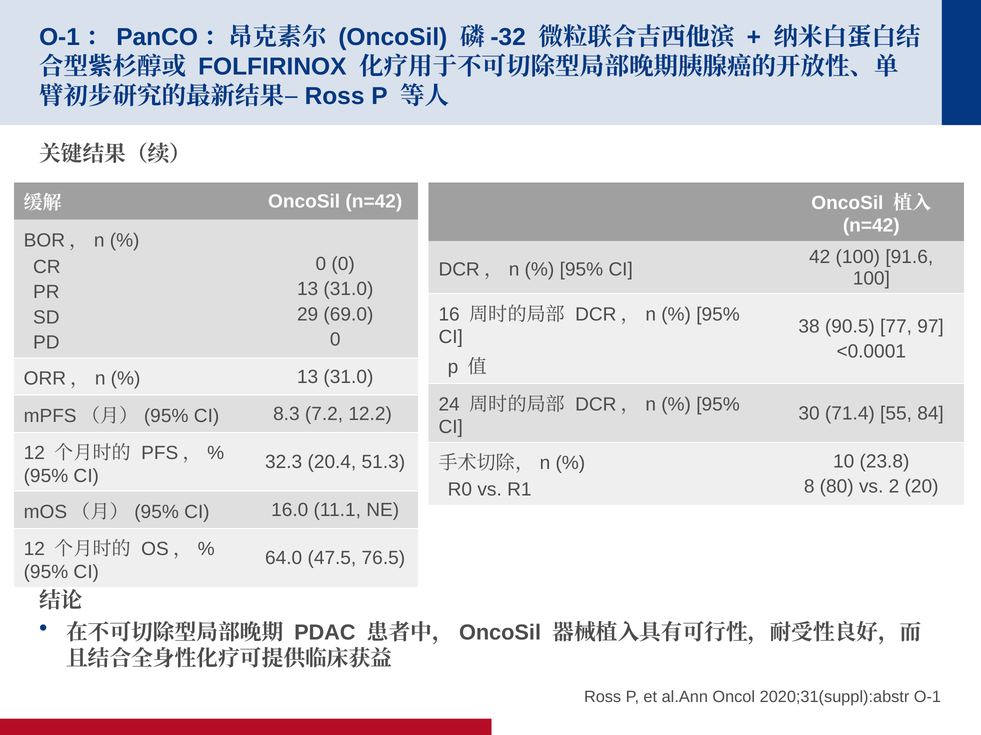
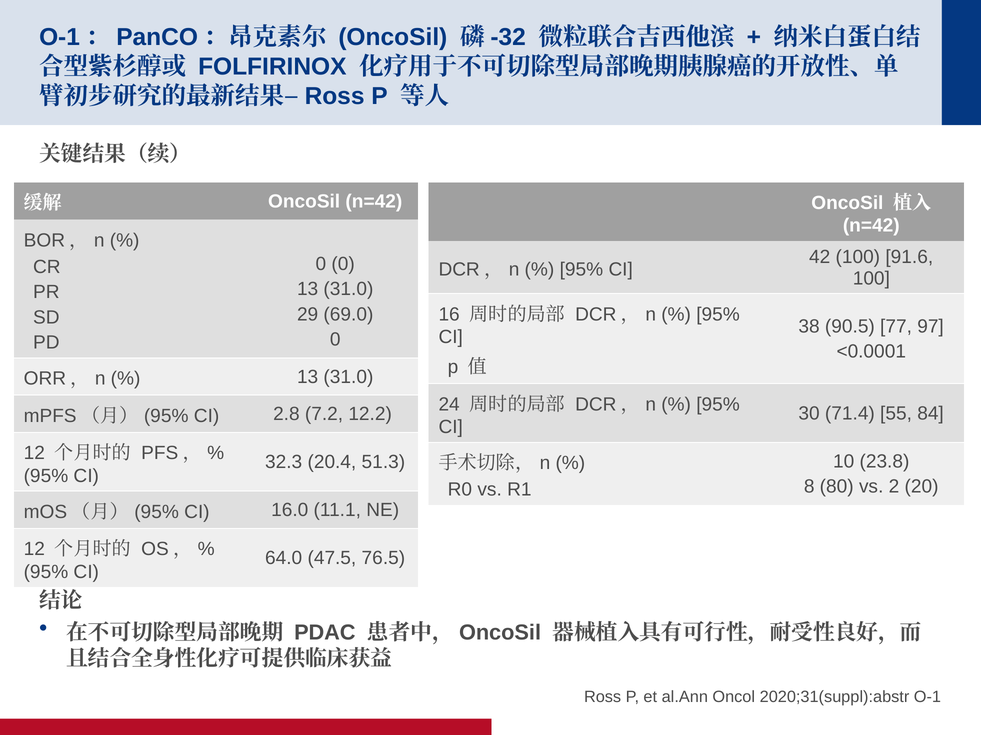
8.3: 8.3 -> 2.8
